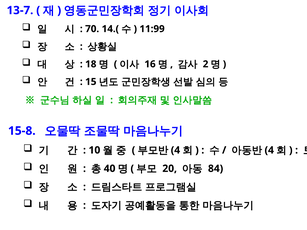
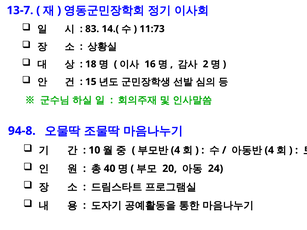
70: 70 -> 83
11:99: 11:99 -> 11:73
15-8: 15-8 -> 94-8
84: 84 -> 24
